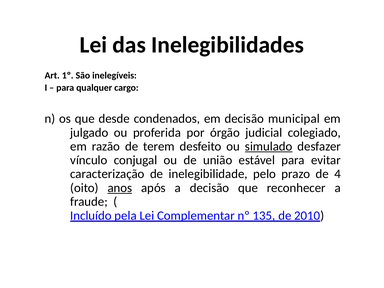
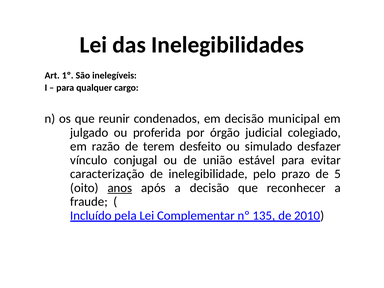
desde: desde -> reunir
simulado underline: present -> none
4: 4 -> 5
